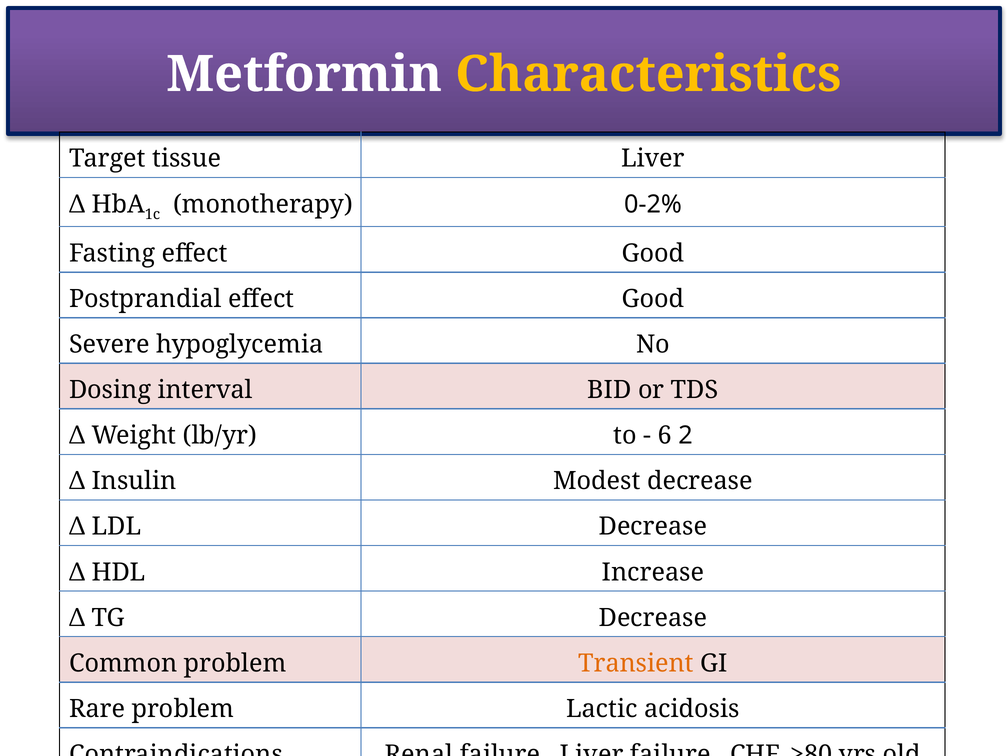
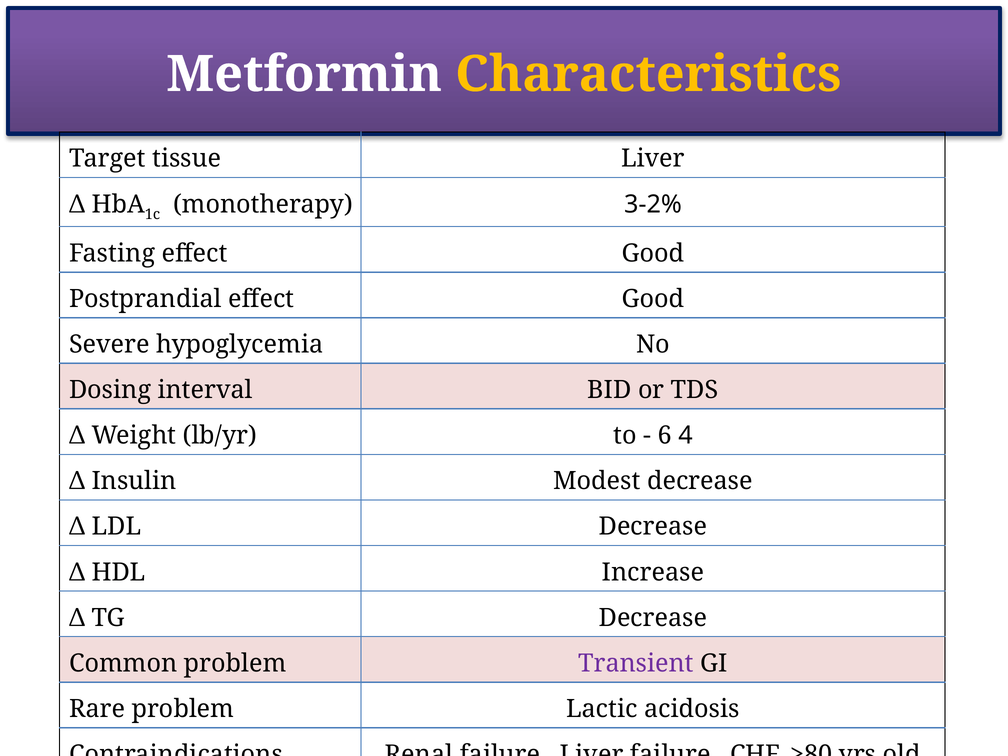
0-2%: 0-2% -> 3-2%
2: 2 -> 4
Transient colour: orange -> purple
